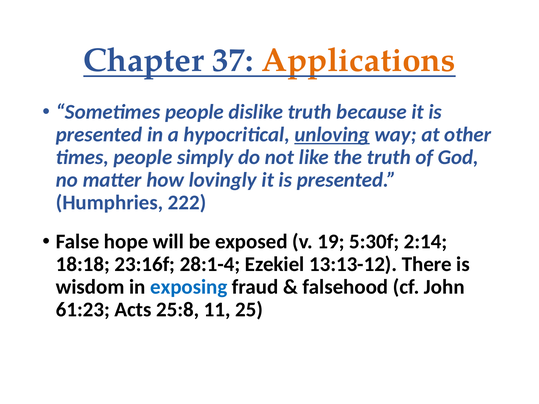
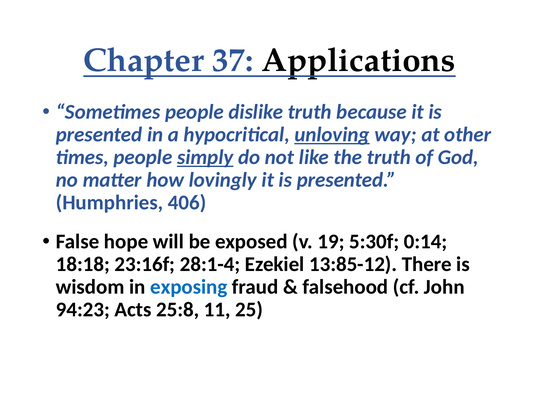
Applications colour: orange -> black
simply underline: none -> present
222: 222 -> 406
2:14: 2:14 -> 0:14
13:13-12: 13:13-12 -> 13:85-12
61:23: 61:23 -> 94:23
